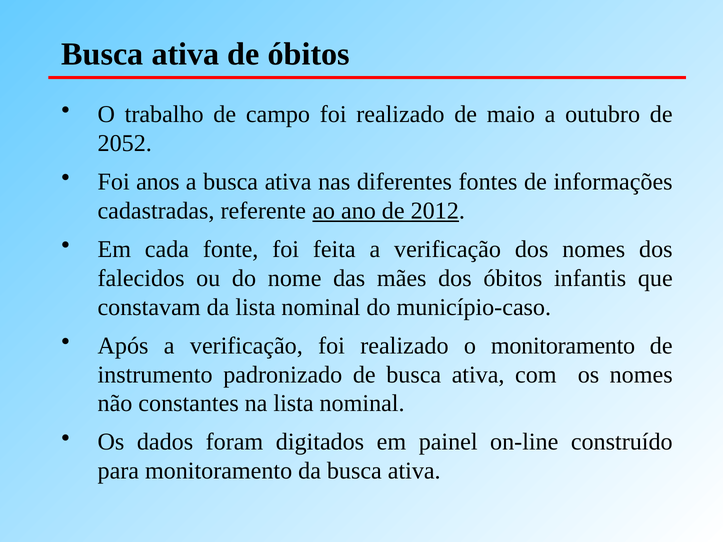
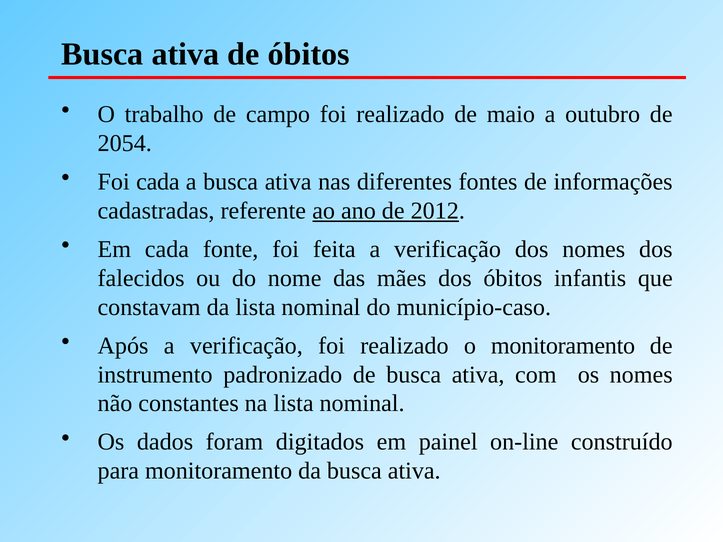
2052: 2052 -> 2054
Foi anos: anos -> cada
